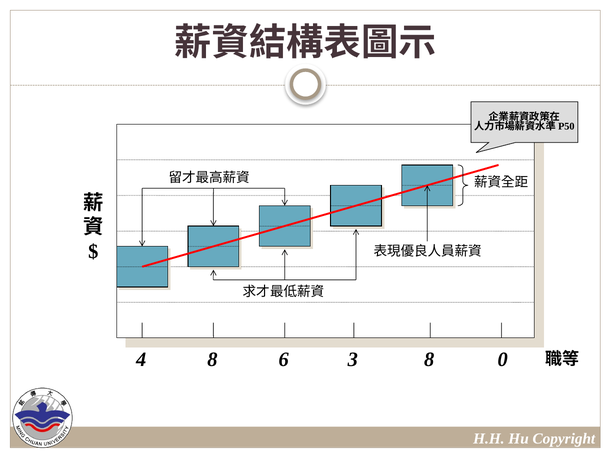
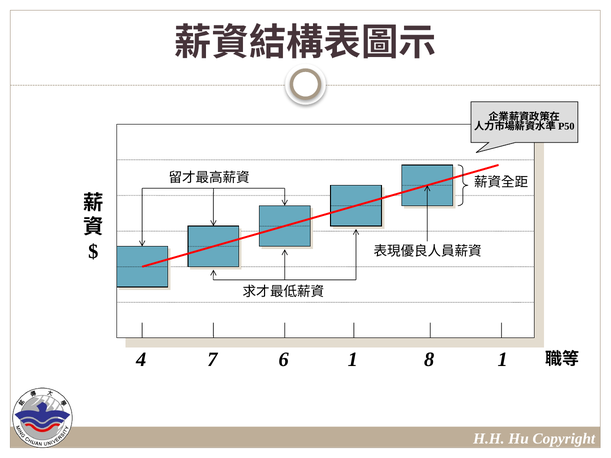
4 8: 8 -> 7
6 3: 3 -> 1
8 0: 0 -> 1
